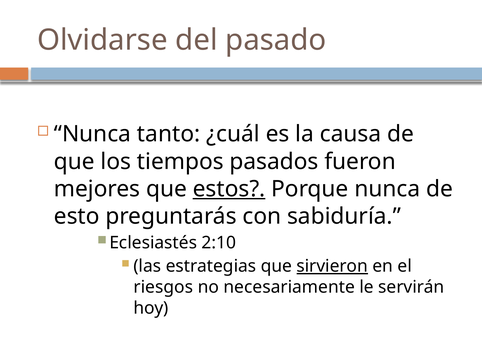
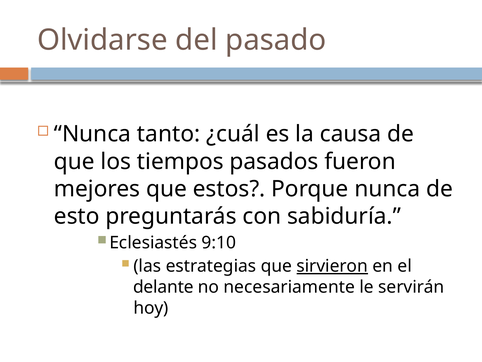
estos underline: present -> none
2:10: 2:10 -> 9:10
riesgos: riesgos -> delante
